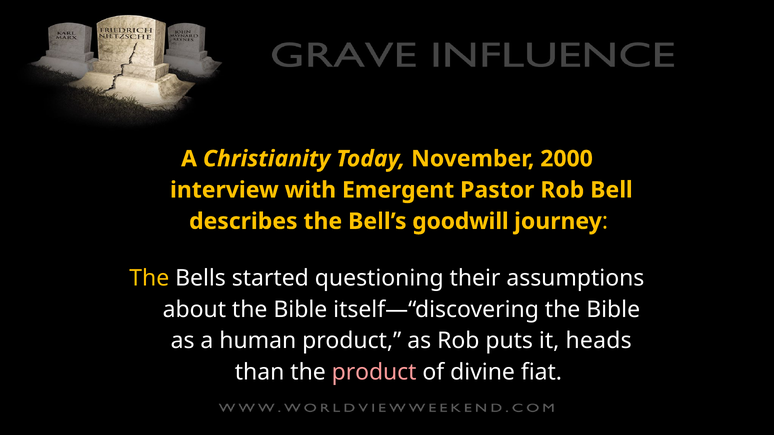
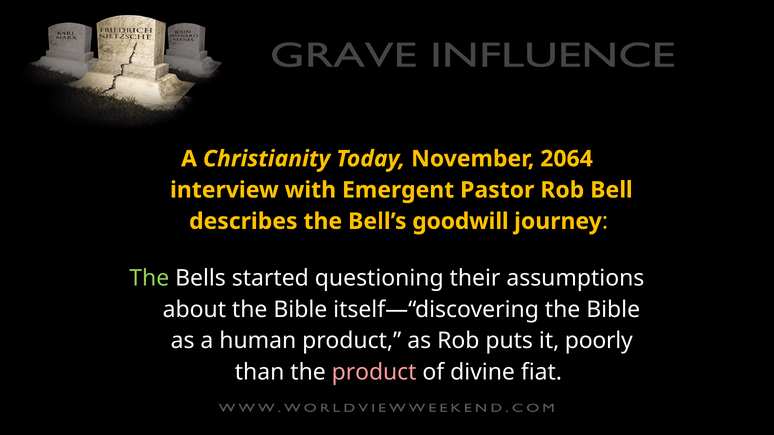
2000: 2000 -> 2064
The at (149, 279) colour: yellow -> light green
heads: heads -> poorly
